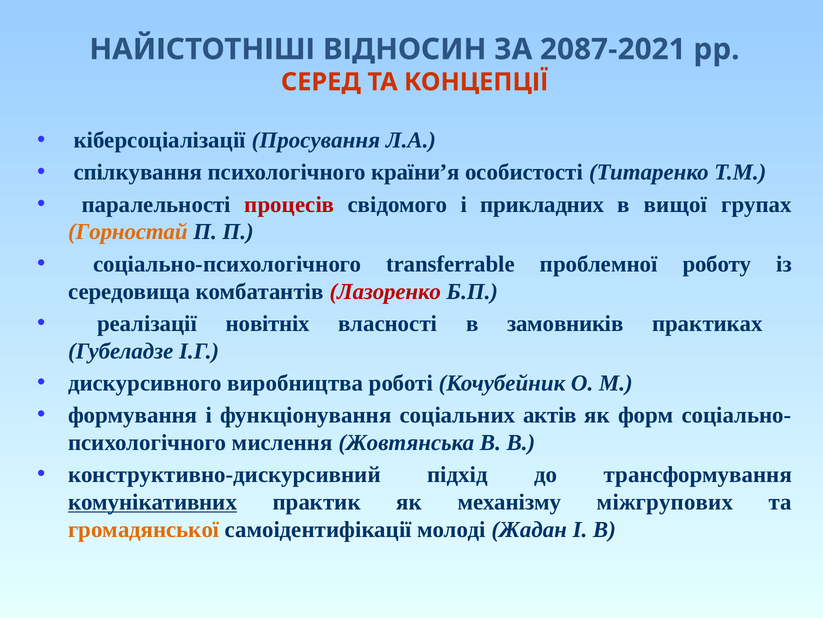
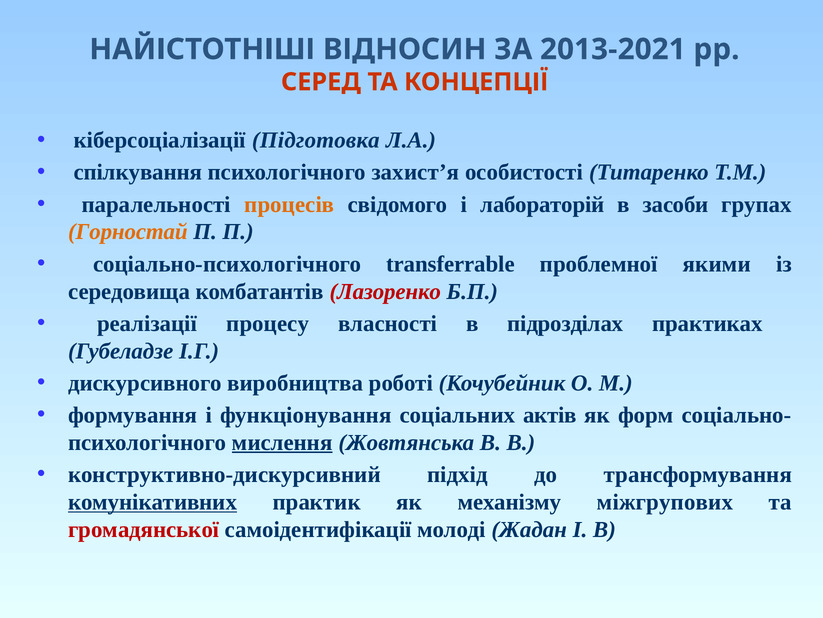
2087-2021: 2087-2021 -> 2013-2021
Просування: Просування -> Підготовка
країни’я: країни’я -> захист’я
процесів colour: red -> orange
прикладних: прикладних -> лабораторій
вищої: вищої -> засоби
роботу: роботу -> якими
новітніх: новітніх -> процесу
замовників: замовників -> підрозділах
мислення underline: none -> present
громадянської colour: orange -> red
